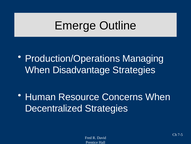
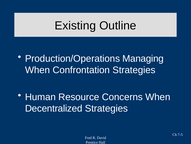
Emerge: Emerge -> Existing
Disadvantage: Disadvantage -> Confrontation
